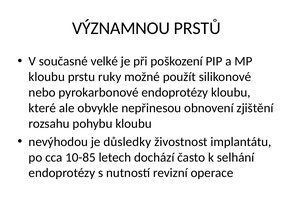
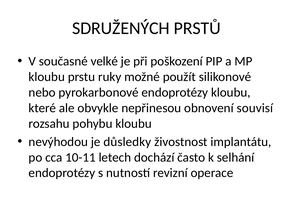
VÝZNAMNOU: VÝZNAMNOU -> SDRUŽENÝCH
zjištění: zjištění -> souvisí
10-85: 10-85 -> 10-11
